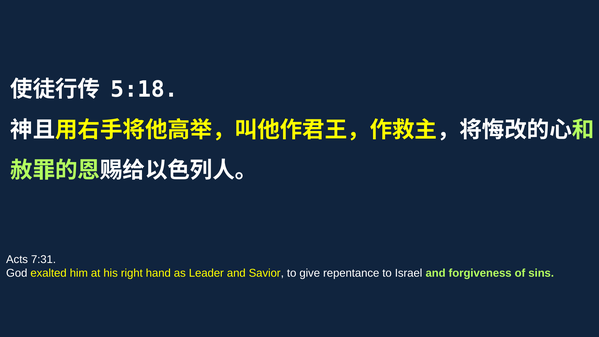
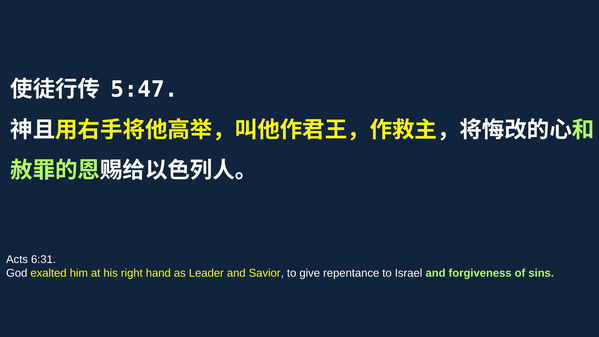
5:18: 5:18 -> 5:47
7:31: 7:31 -> 6:31
